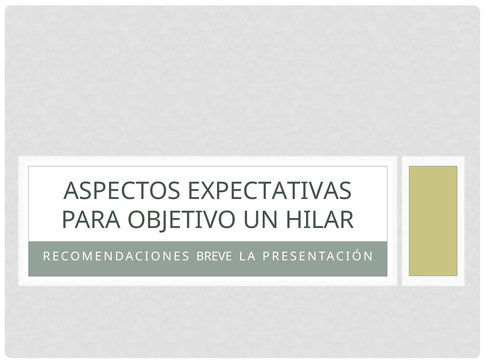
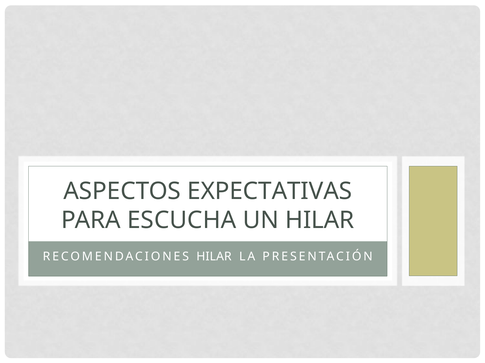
OBJETIVO: OBJETIVO -> ESCUCHA
RECOMENDACIONES BREVE: BREVE -> HILAR
